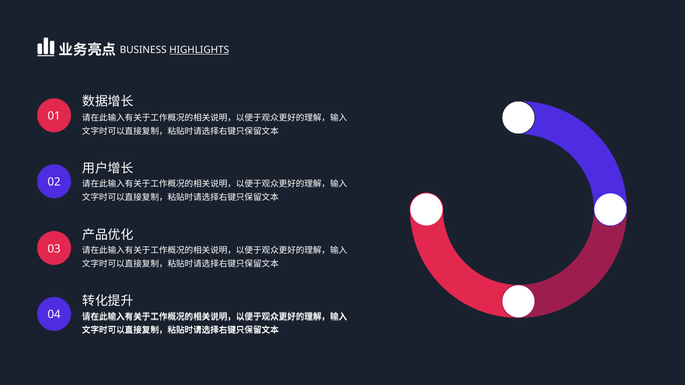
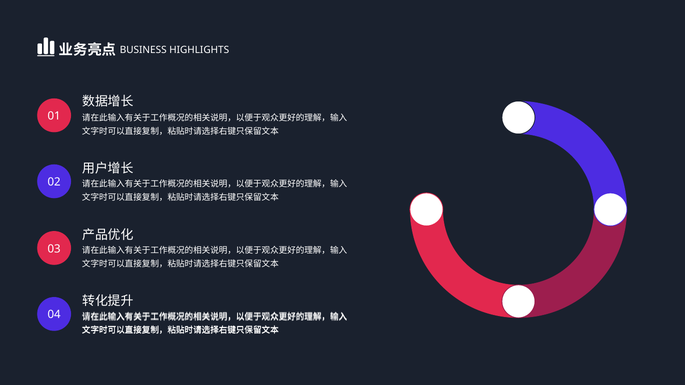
HIGHLIGHTS underline: present -> none
